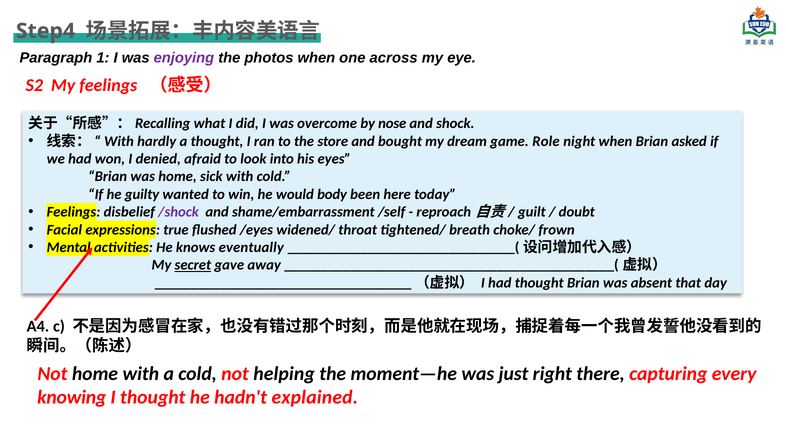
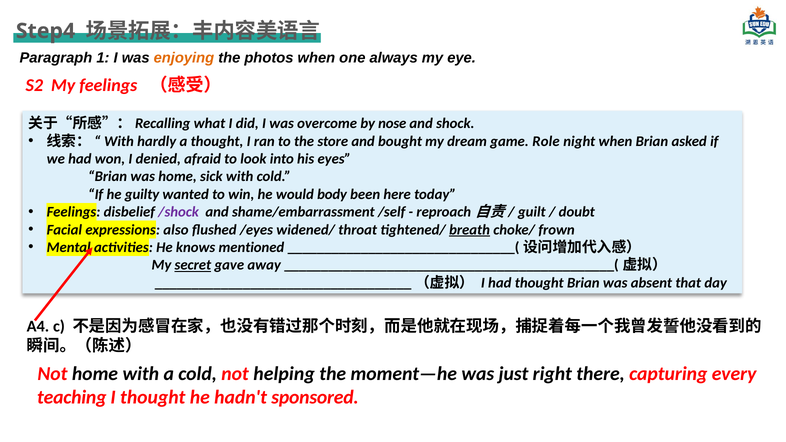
enjoying colour: purple -> orange
across: across -> always
true: true -> also
breath underline: none -> present
eventually: eventually -> mentioned
knowing: knowing -> teaching
explained: explained -> sponsored
